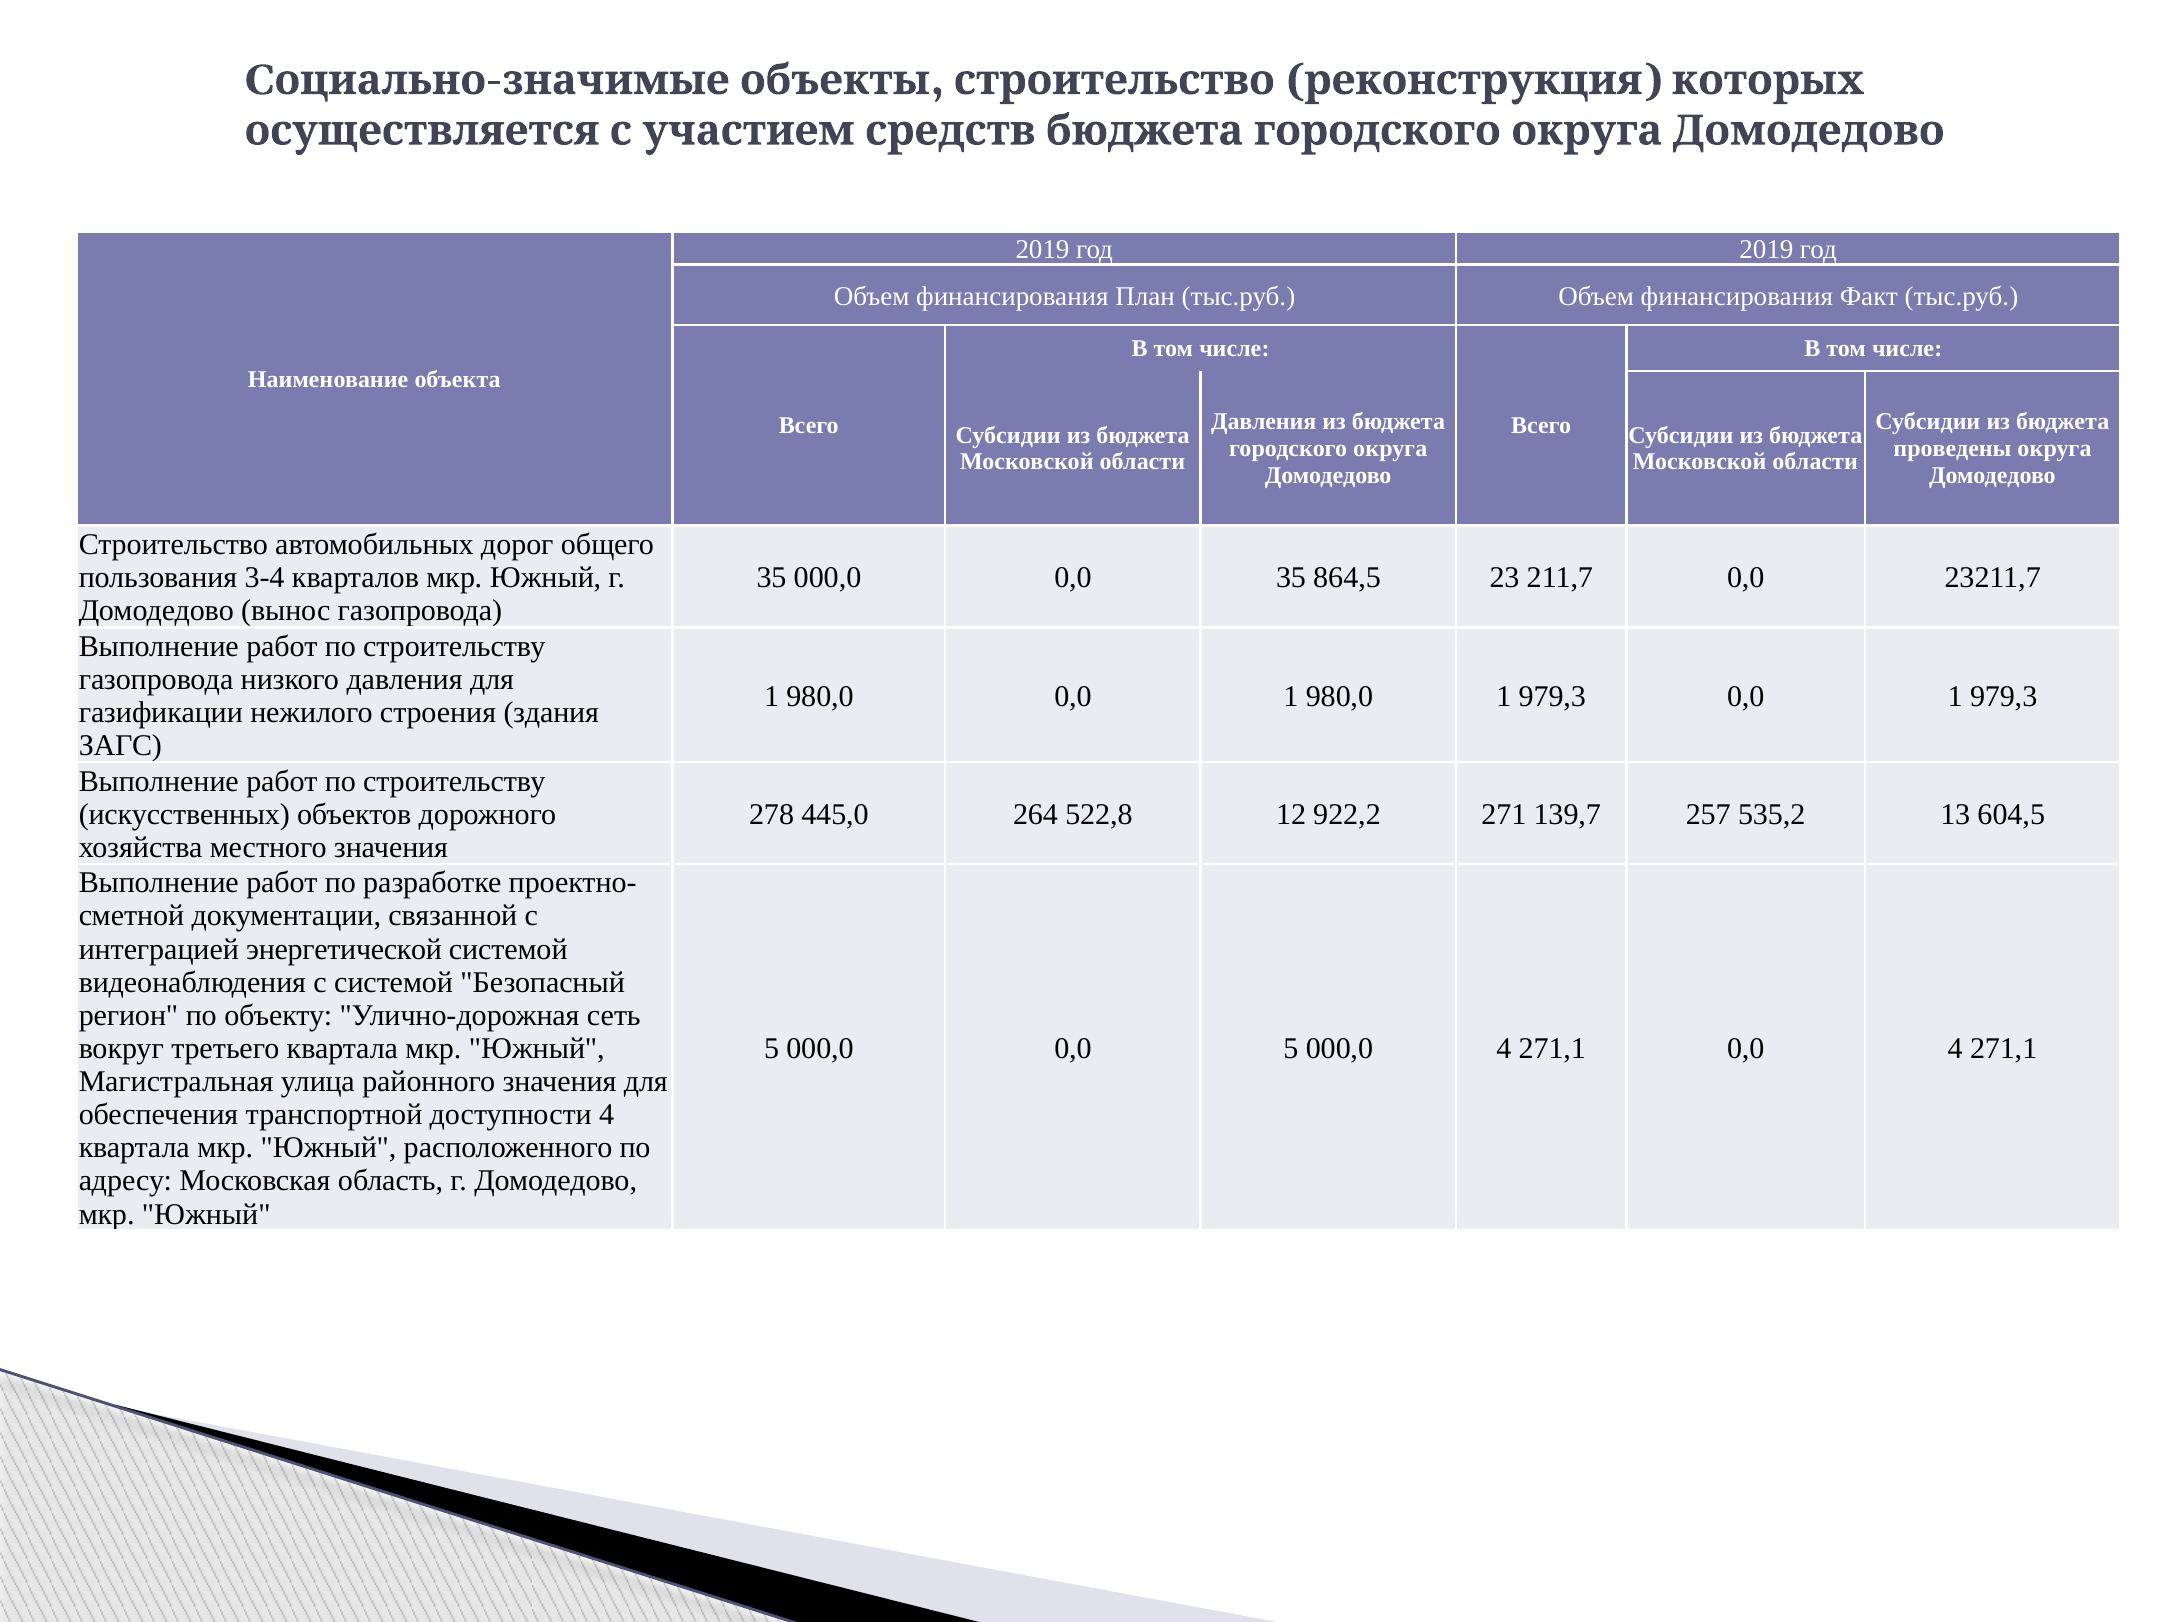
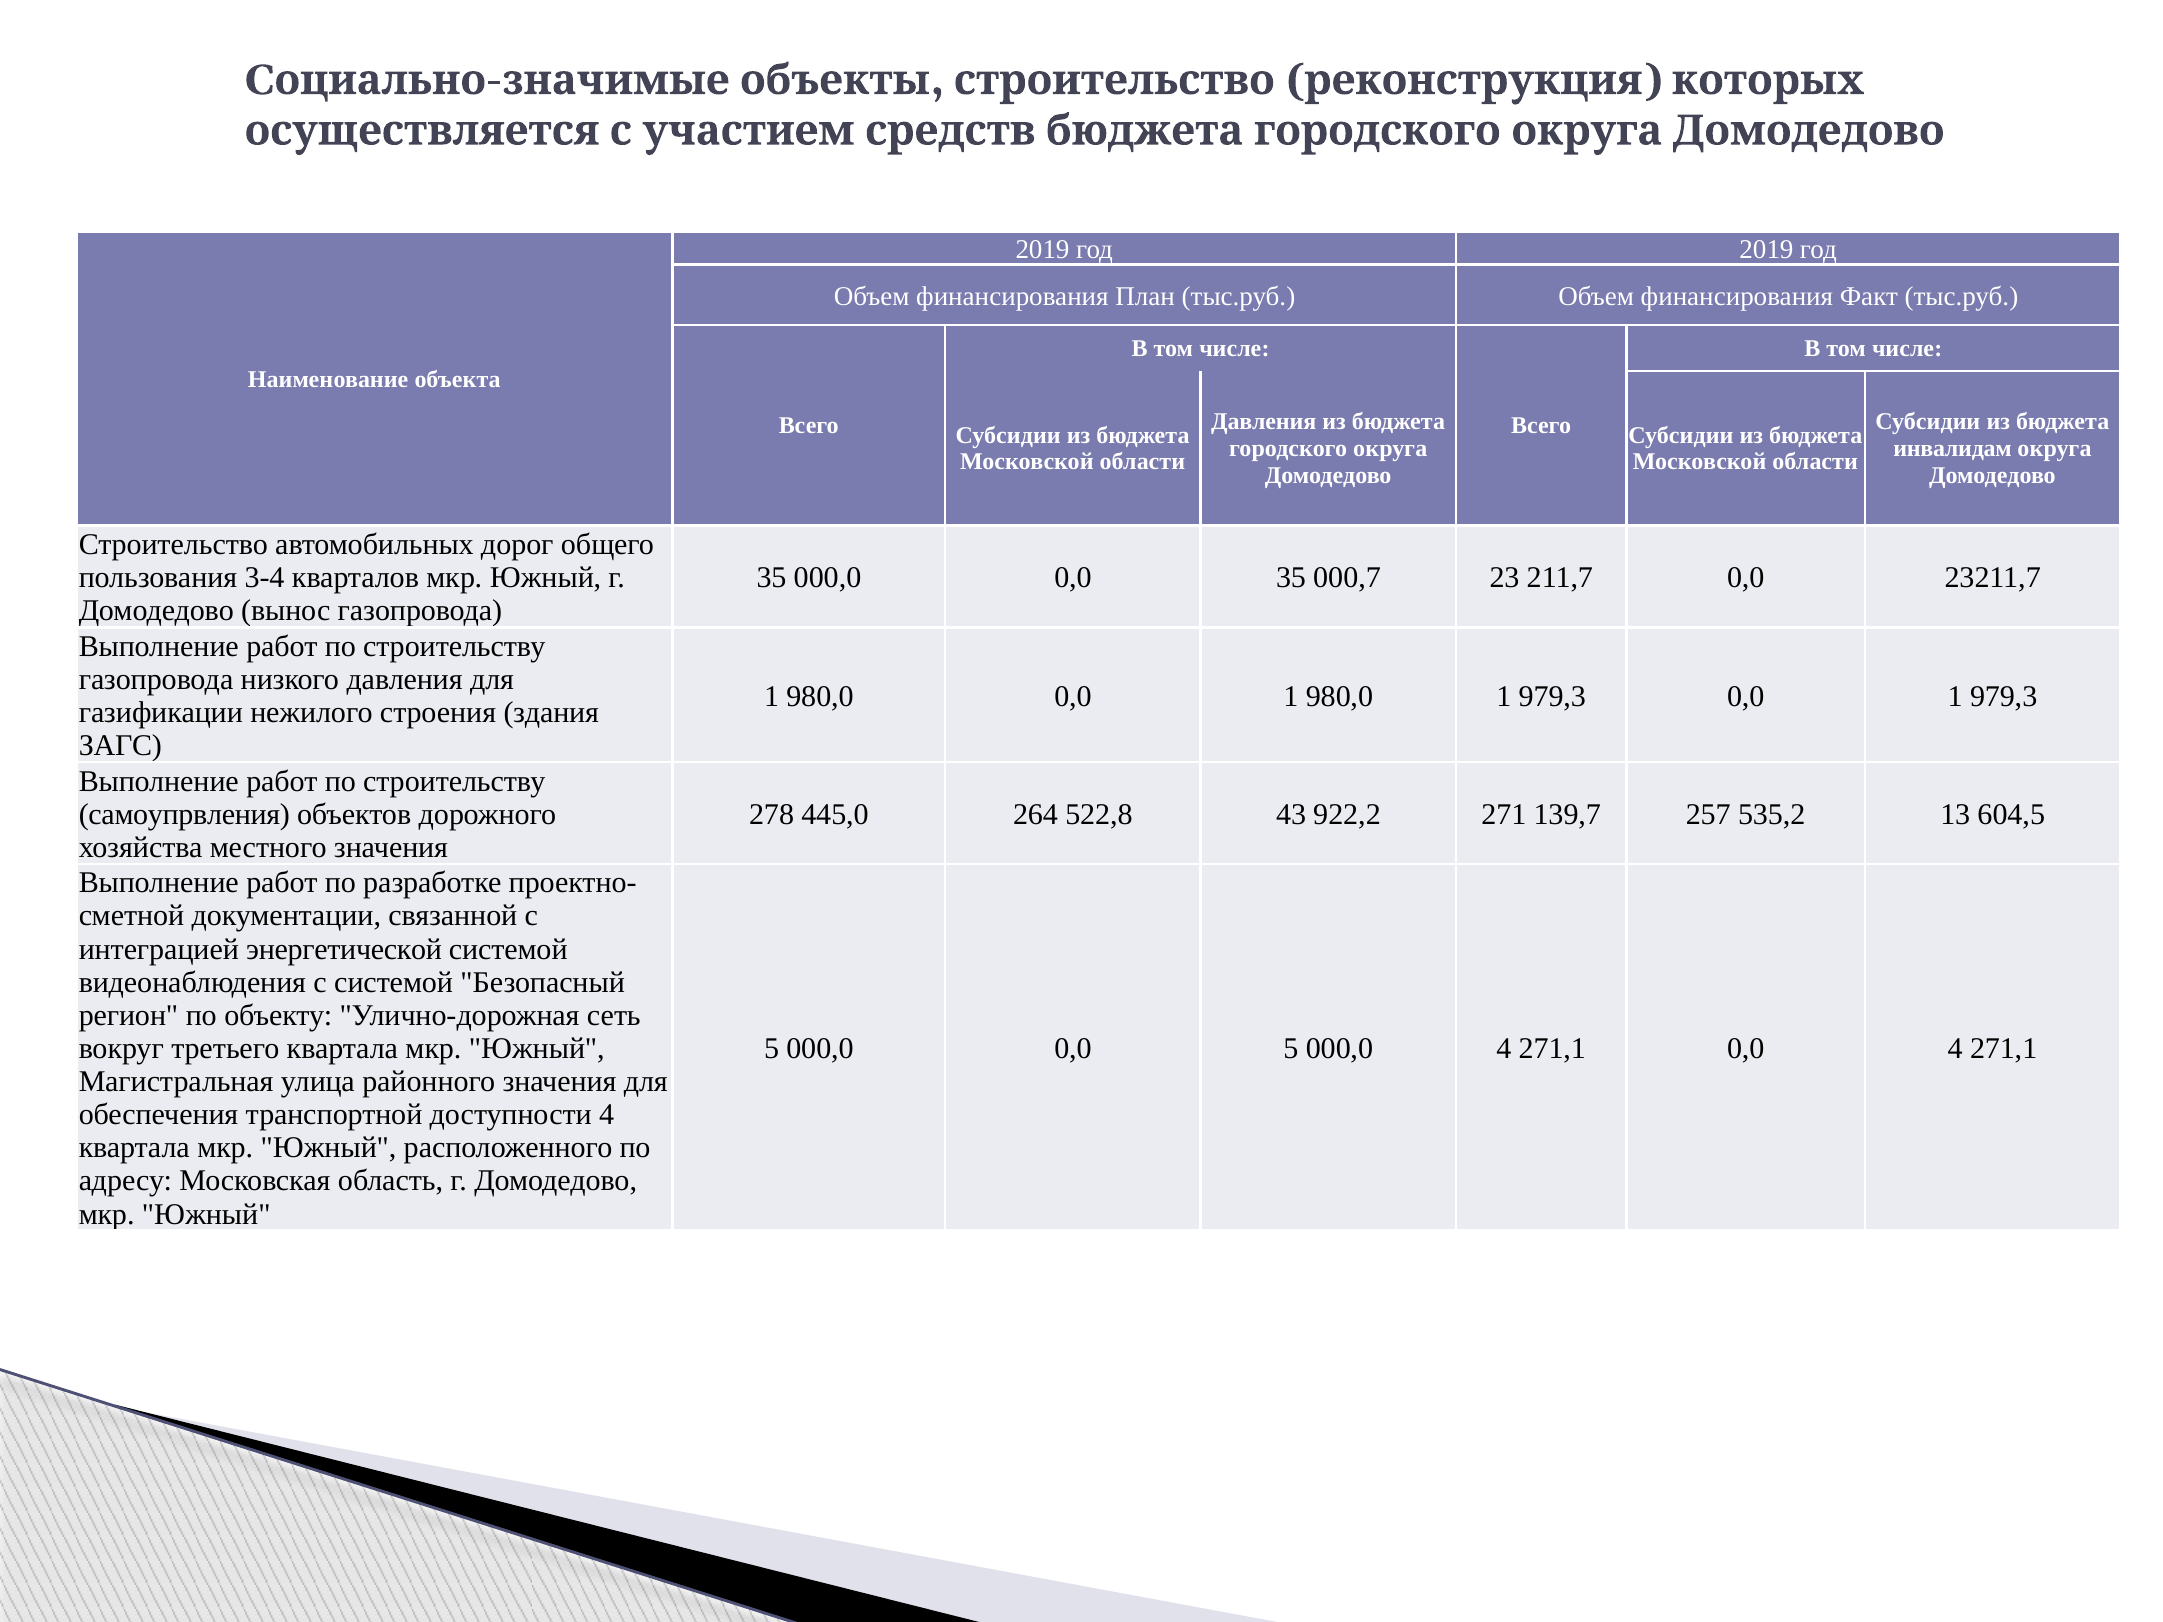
проведены: проведены -> инвалидам
864,5: 864,5 -> 000,7
12: 12 -> 43
искусственных: искусственных -> самоупрвления
